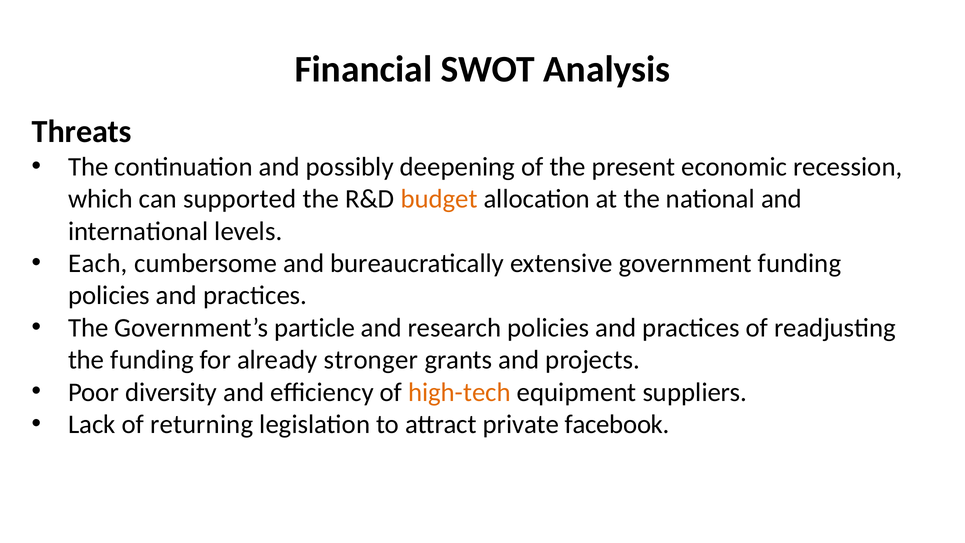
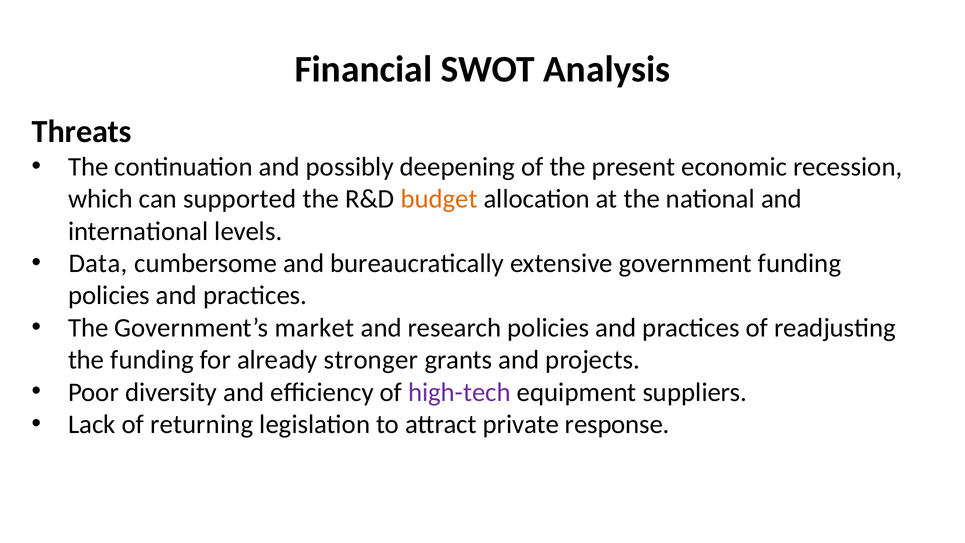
Each: Each -> Data
particle: particle -> market
high-tech colour: orange -> purple
facebook: facebook -> response
